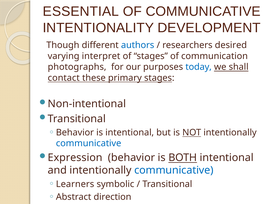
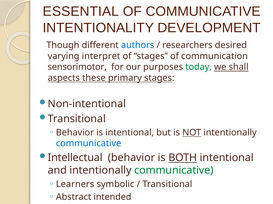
photographs: photographs -> sensorimotor
today colour: blue -> green
contact: contact -> aspects
Expression: Expression -> Intellectual
communicative at (174, 171) colour: blue -> green
direction: direction -> intended
